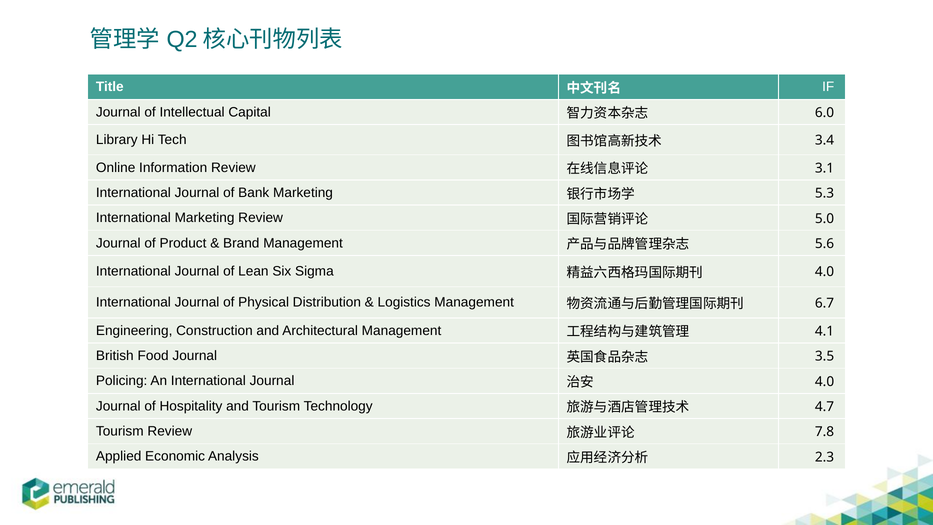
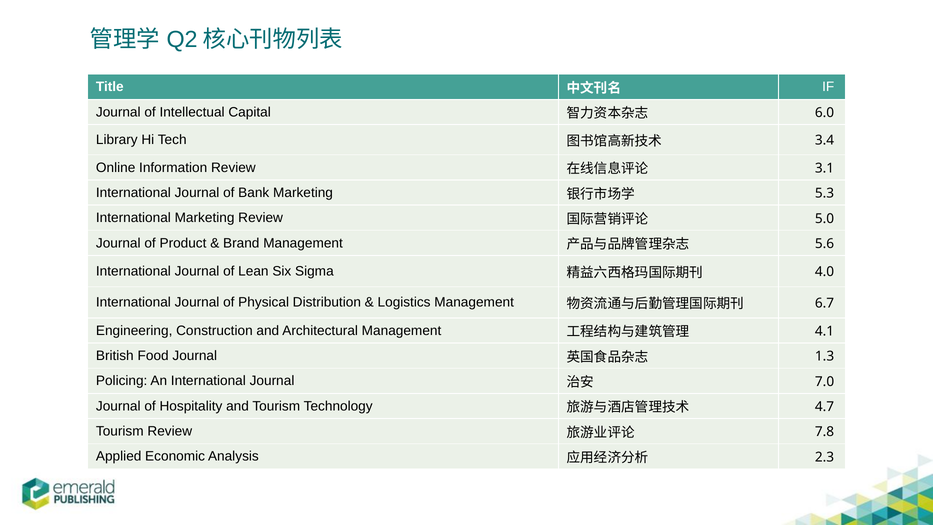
3.5: 3.5 -> 1.3
4.0 at (825, 381): 4.0 -> 7.0
